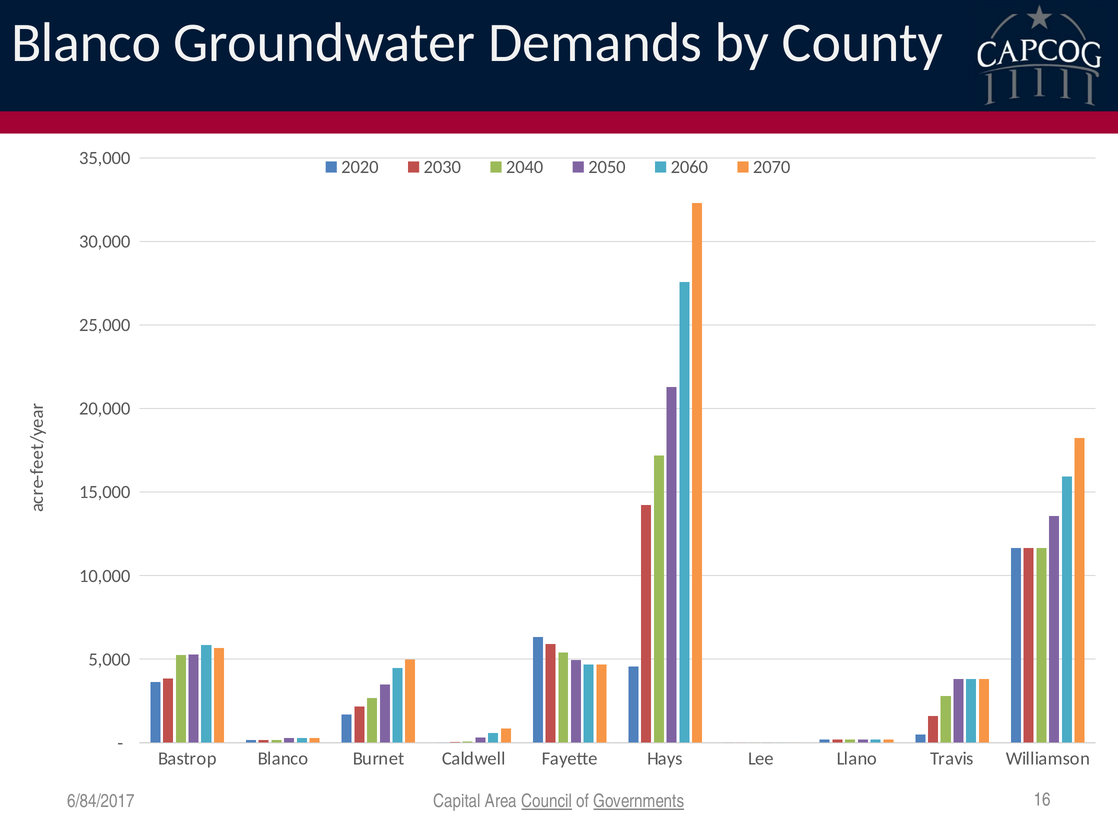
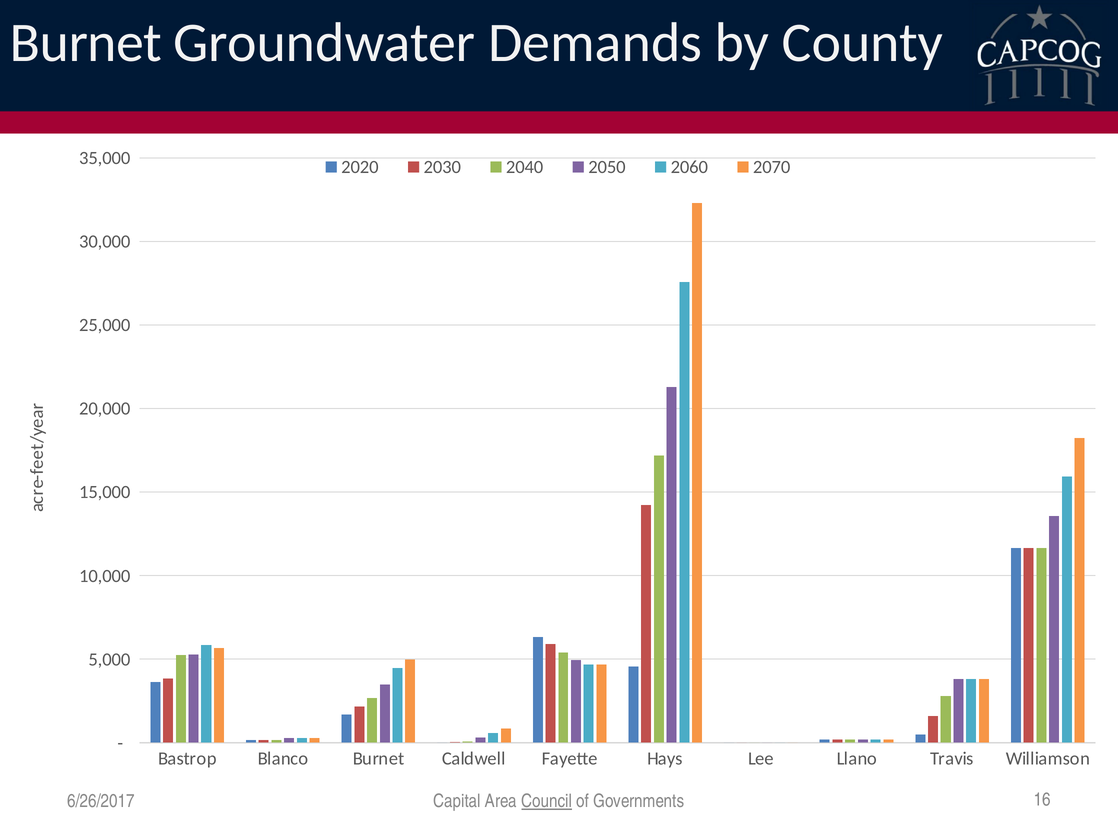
Blanco at (86, 43): Blanco -> Burnet
6/84/2017: 6/84/2017 -> 6/26/2017
Governments underline: present -> none
